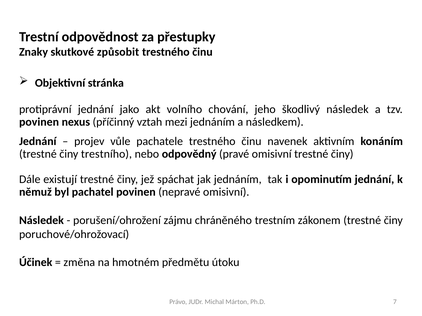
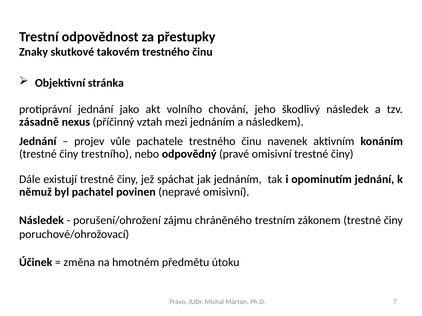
způsobit: způsobit -> takovém
povinen at (39, 122): povinen -> zásadně
